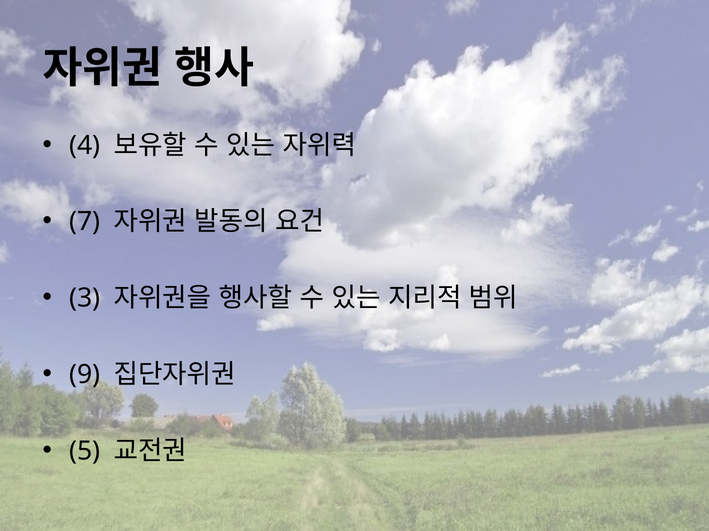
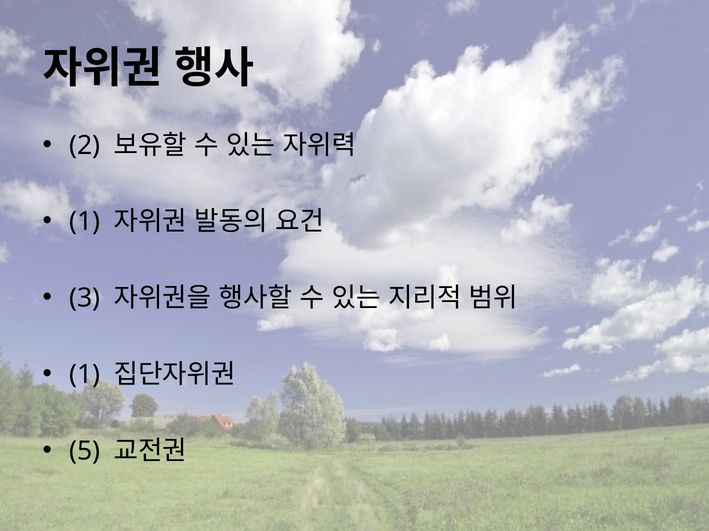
4: 4 -> 2
7 at (85, 222): 7 -> 1
9 at (85, 375): 9 -> 1
